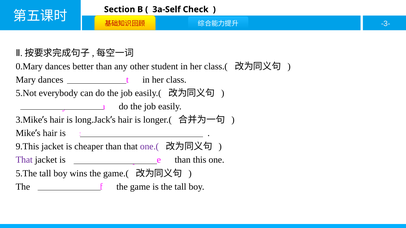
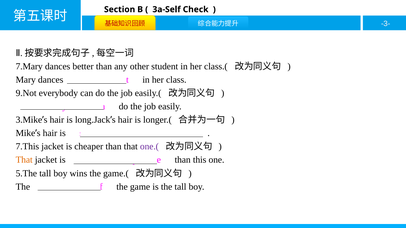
0.Mary: 0.Mary -> 7.Mary
5.Not: 5.Not -> 9.Not
9.This: 9.This -> 7.This
That at (24, 160) colour: purple -> orange
